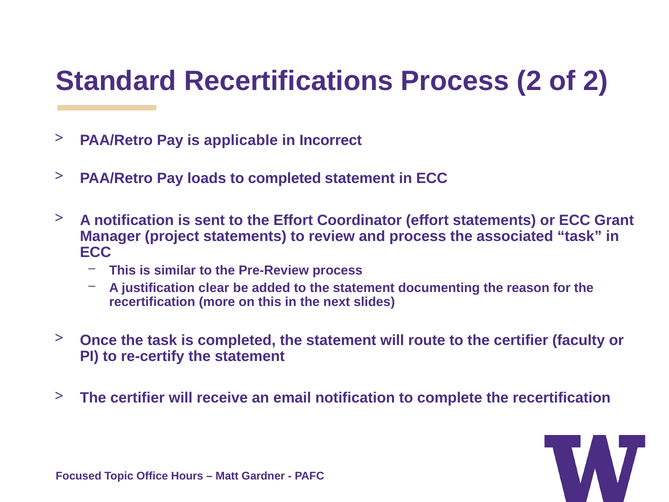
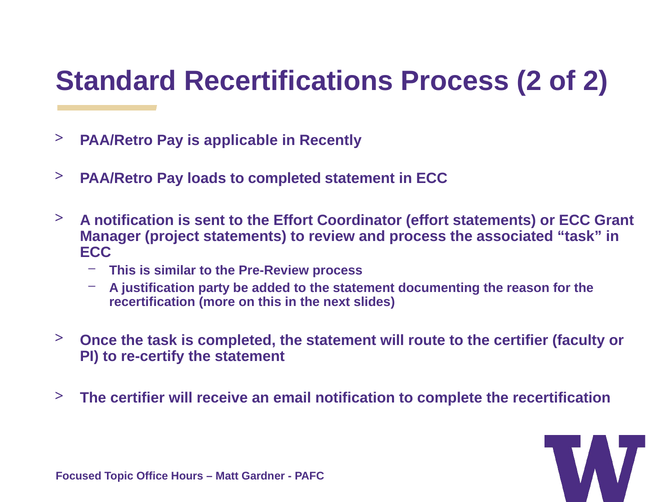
Incorrect: Incorrect -> Recently
clear: clear -> party
